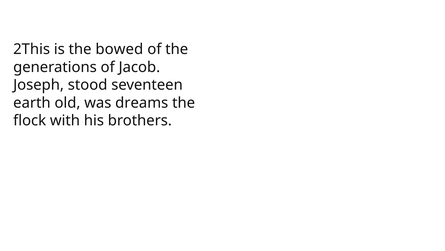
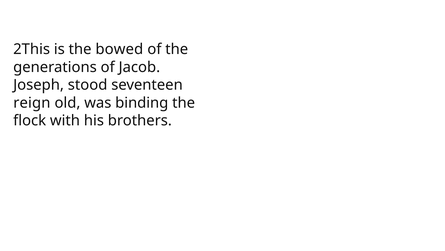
earth: earth -> reign
dreams: dreams -> binding
